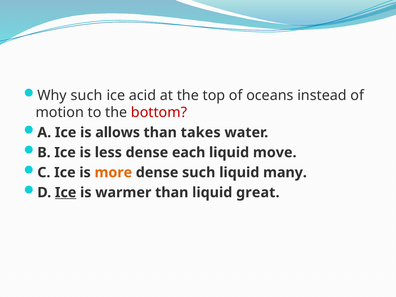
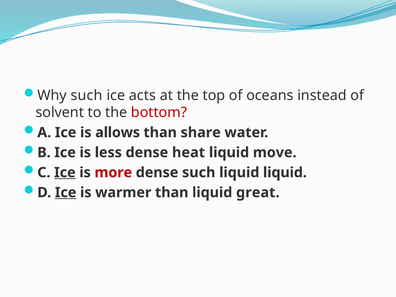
acid: acid -> acts
motion: motion -> solvent
takes: takes -> share
each: each -> heat
Ice at (65, 172) underline: none -> present
more colour: orange -> red
liquid many: many -> liquid
